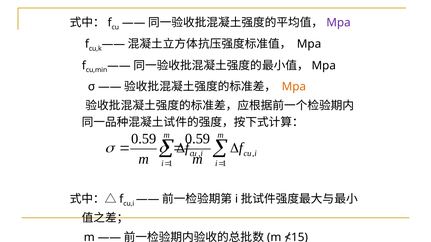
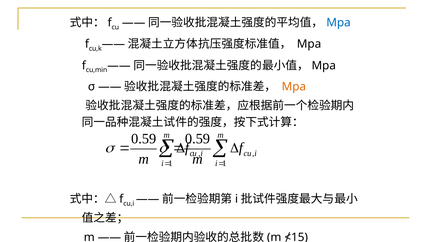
Mpa at (338, 23) colour: purple -> blue
